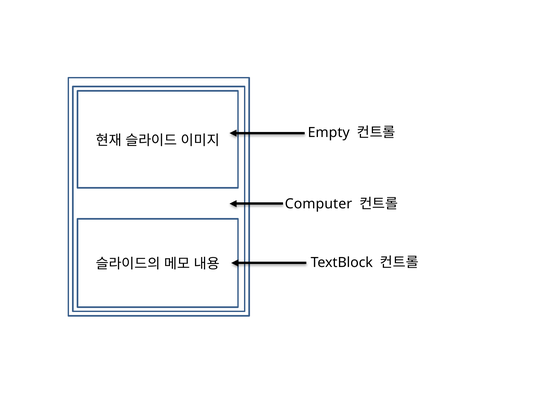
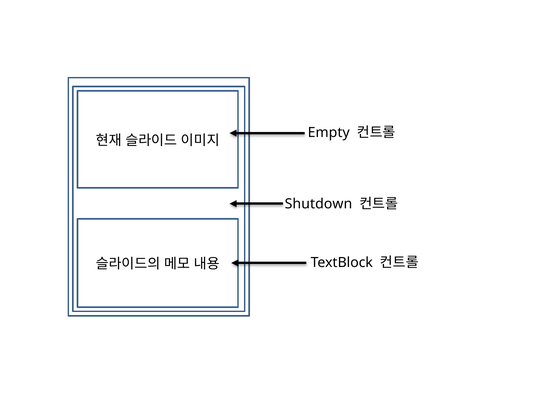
Computer: Computer -> Shutdown
